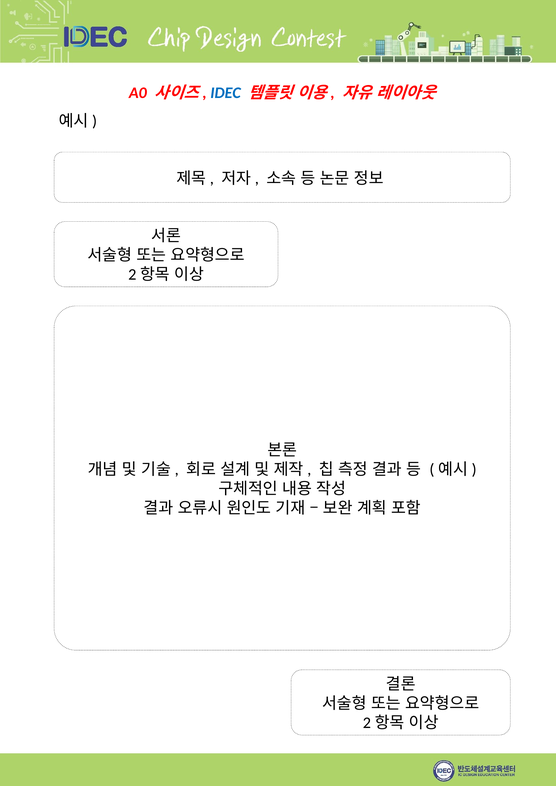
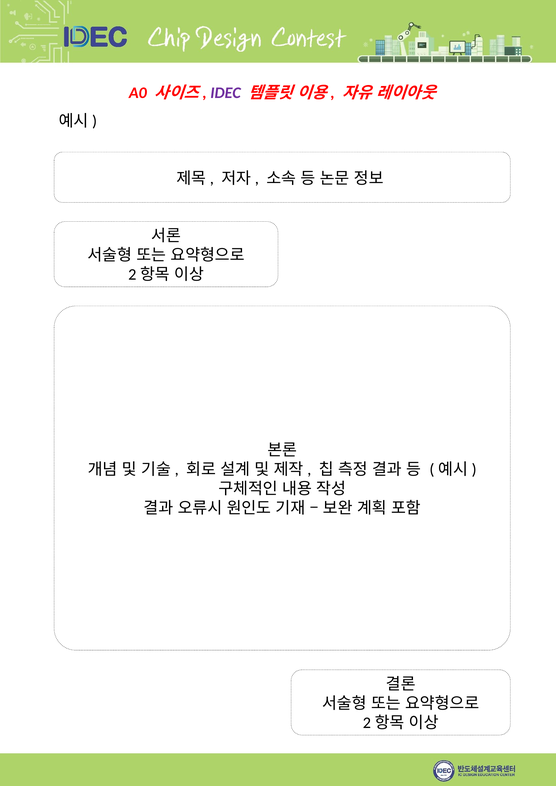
IDEC colour: blue -> purple
